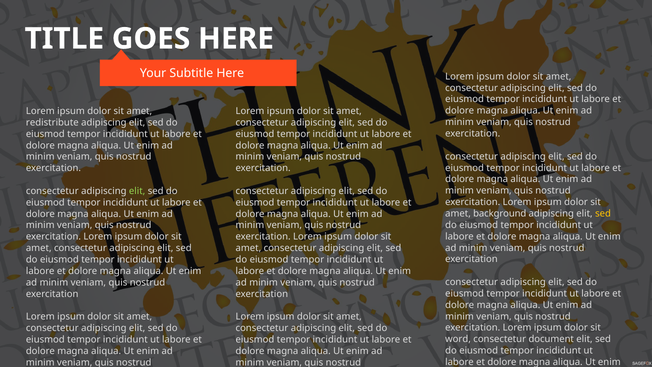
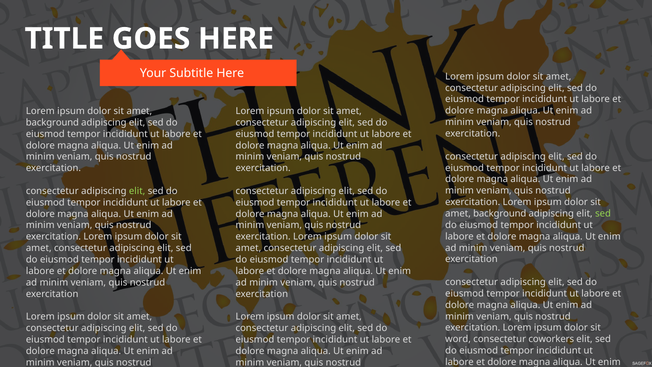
redistribute at (52, 122): redistribute -> background
sed at (603, 213) colour: yellow -> light green
document: document -> coworkers
